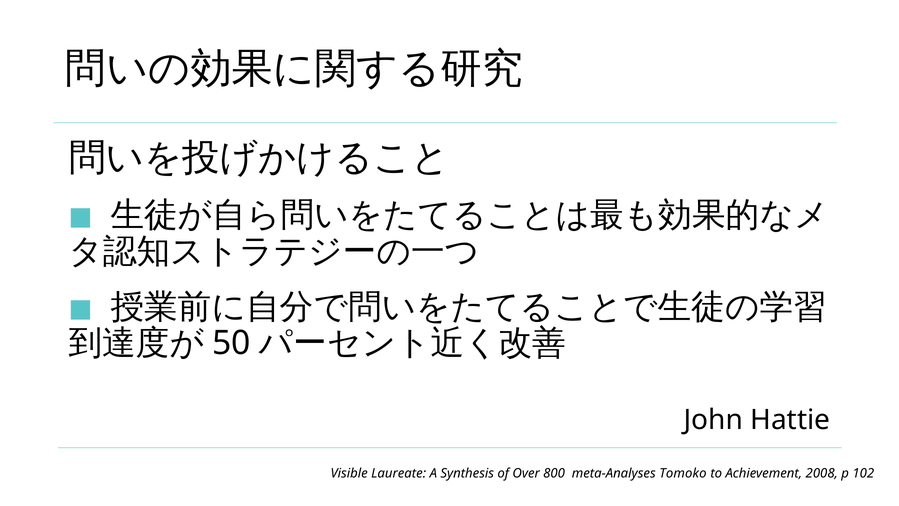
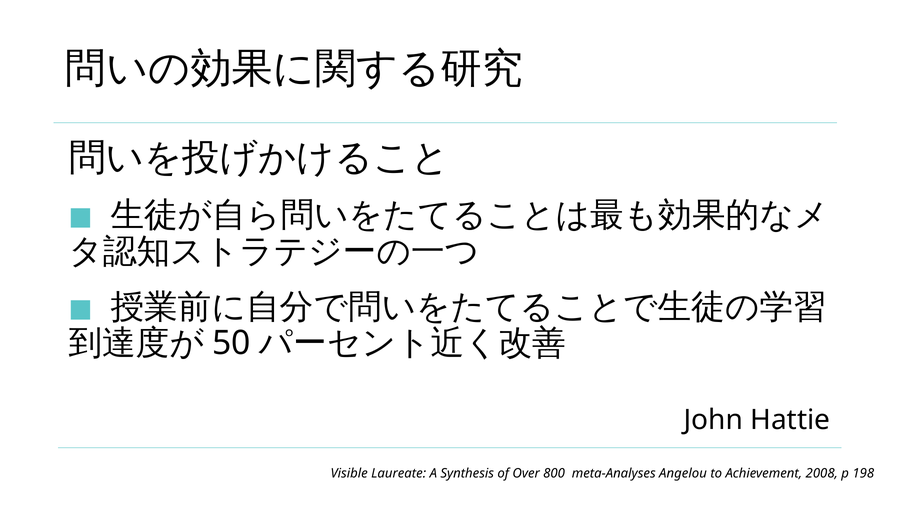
Tomoko: Tomoko -> Angelou
102: 102 -> 198
